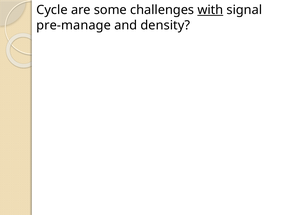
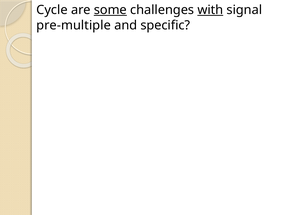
some underline: none -> present
pre-manage: pre-manage -> pre-multiple
density: density -> specific
